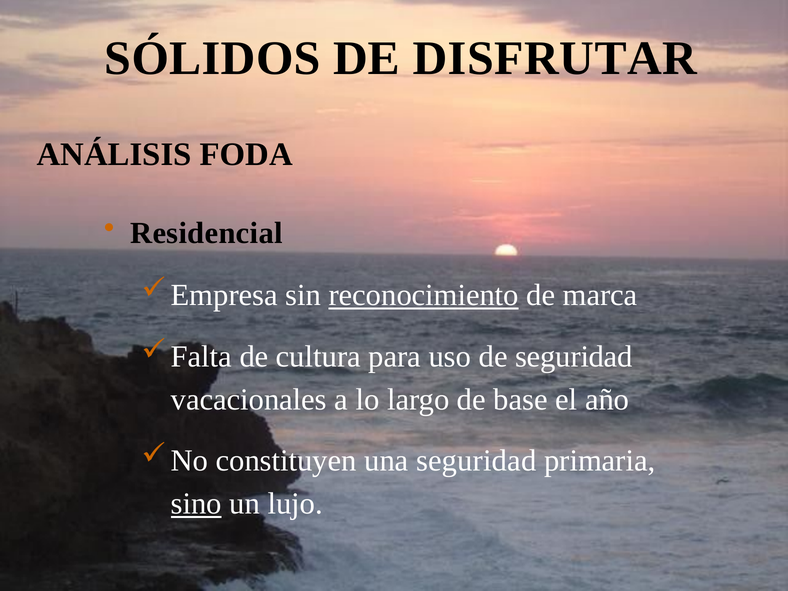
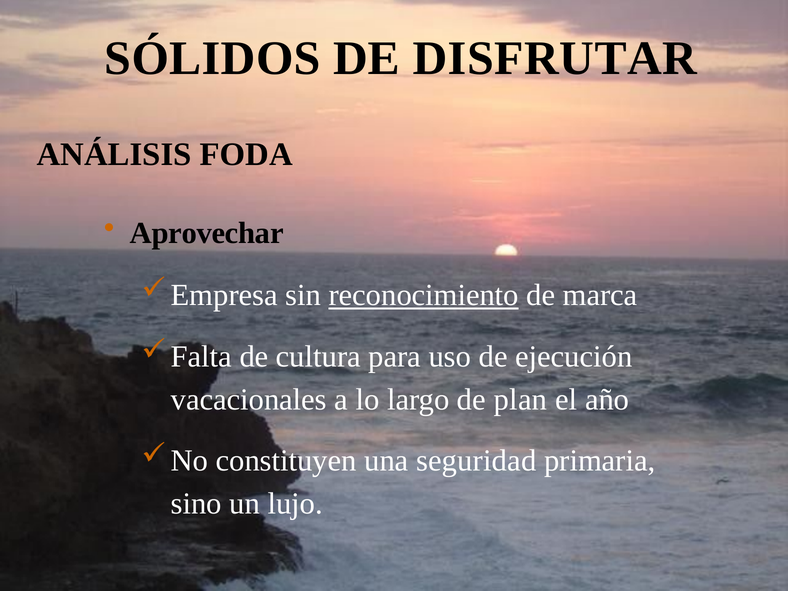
Residencial: Residencial -> Aprovechar
de seguridad: seguridad -> ejecución
base: base -> plan
sino underline: present -> none
